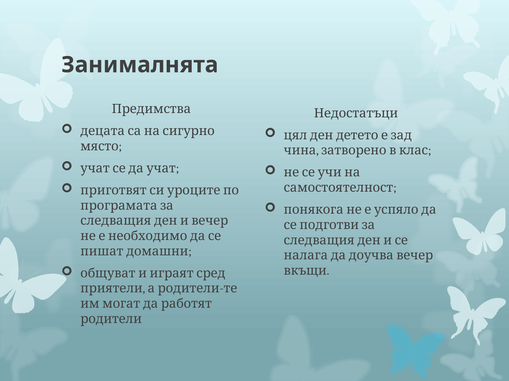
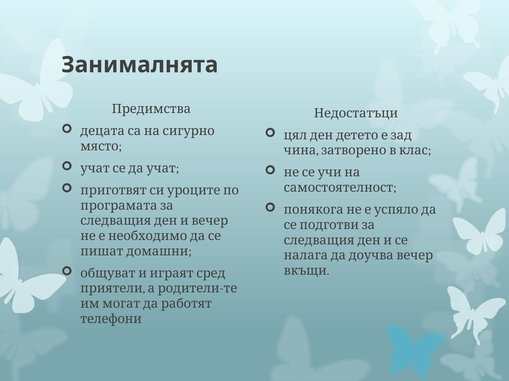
родители: родители -> телефони
